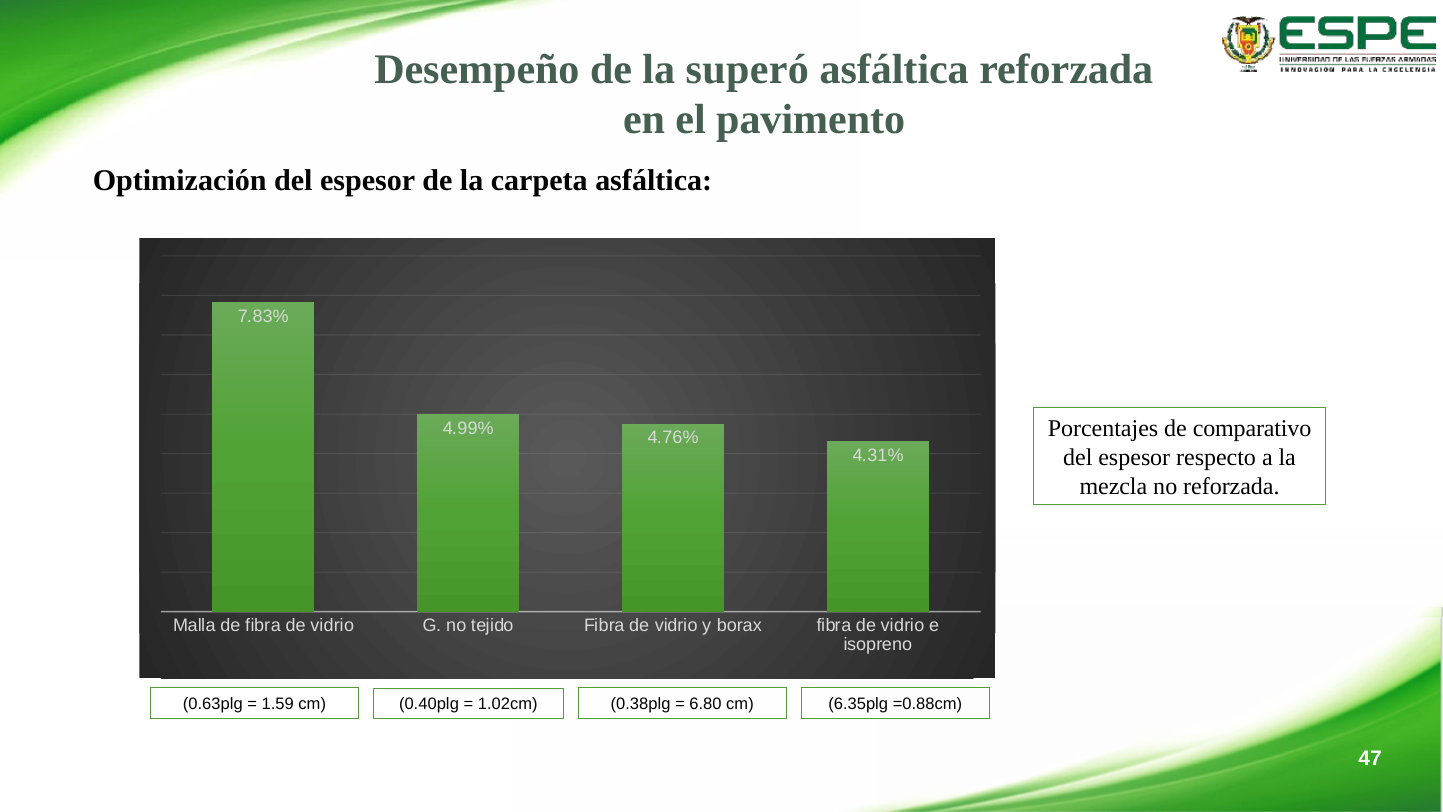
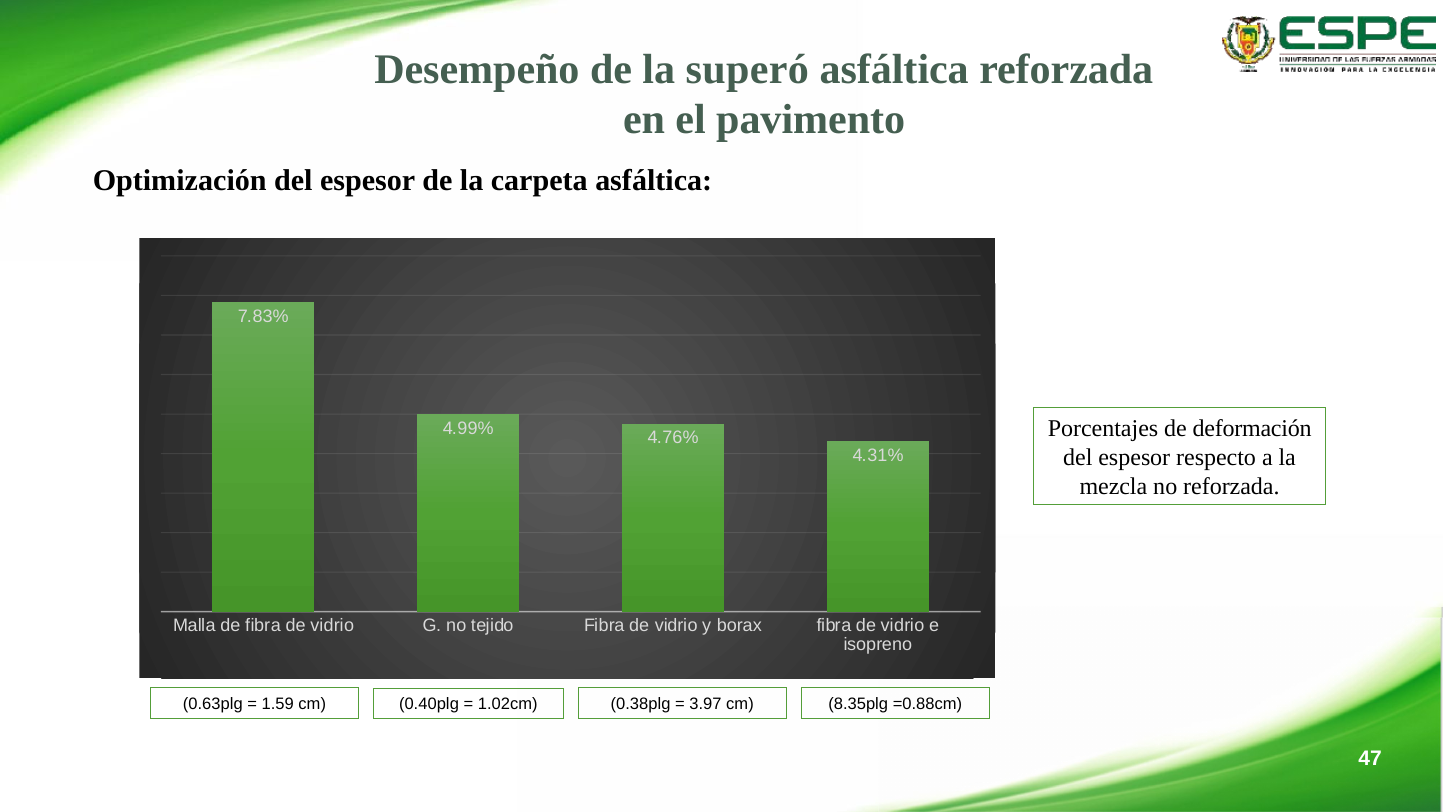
comparativo: comparativo -> deformación
6.80: 6.80 -> 3.97
6.35plg: 6.35plg -> 8.35plg
